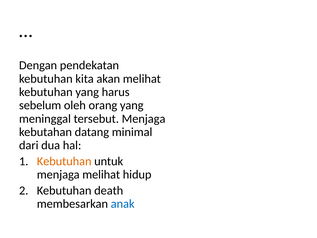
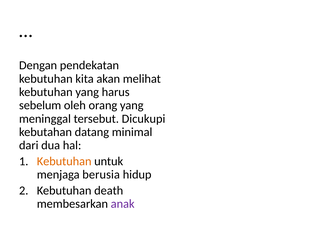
tersebut Menjaga: Menjaga -> Dicukupi
menjaga melihat: melihat -> berusia
anak colour: blue -> purple
